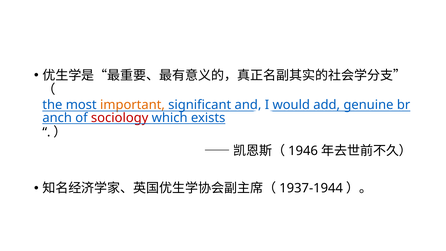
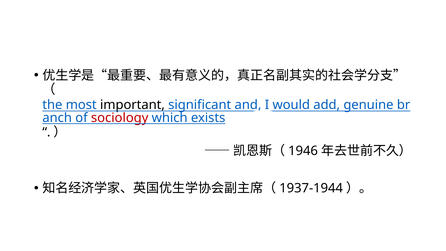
important colour: orange -> black
